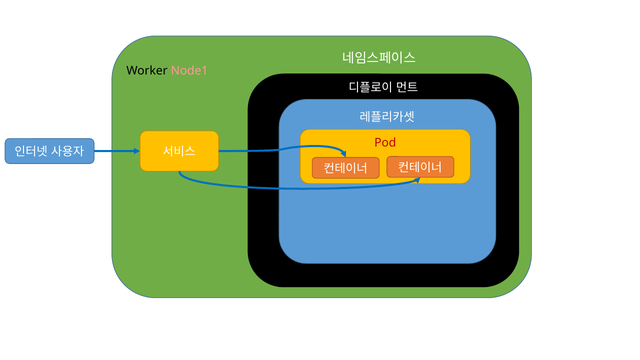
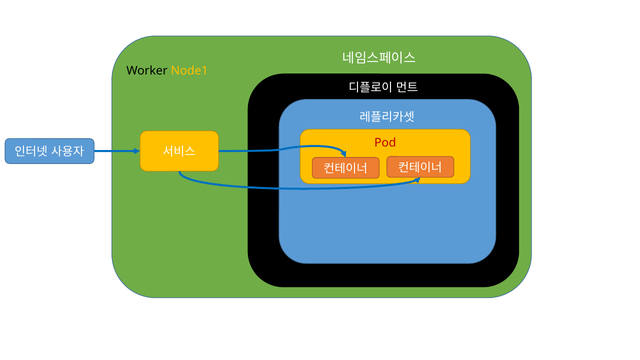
Node1 colour: pink -> yellow
